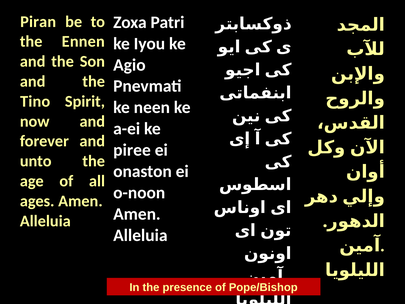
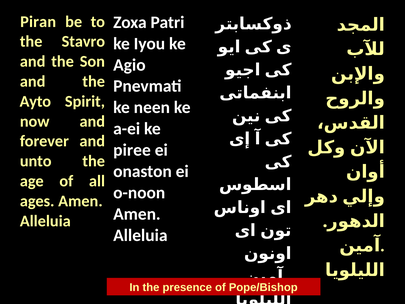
Ennen: Ennen -> Stavro
Tino: Tino -> Ayto
